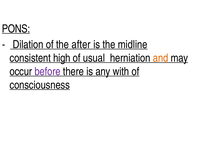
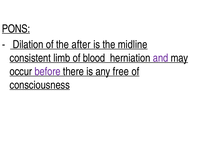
high: high -> limb
usual: usual -> blood
and colour: orange -> purple
with: with -> free
